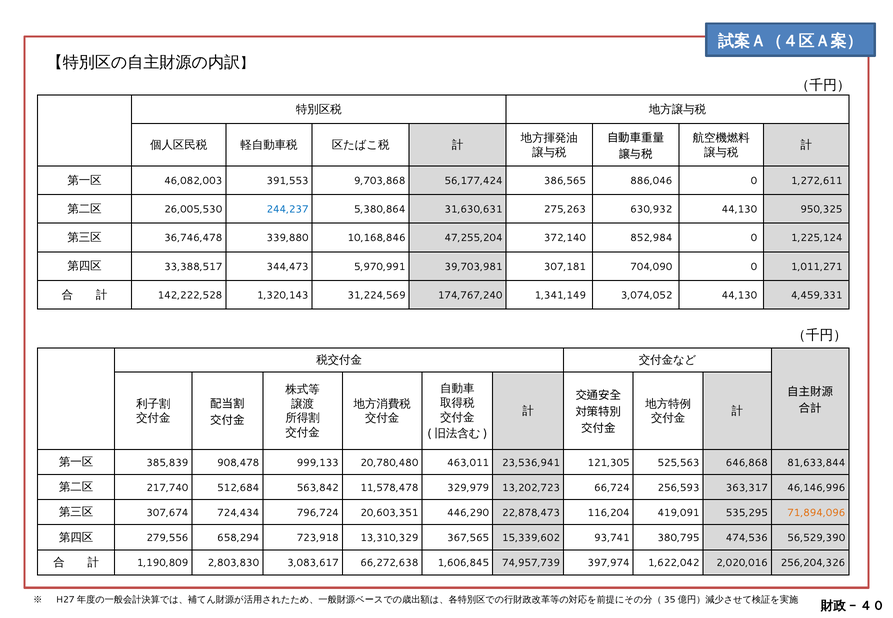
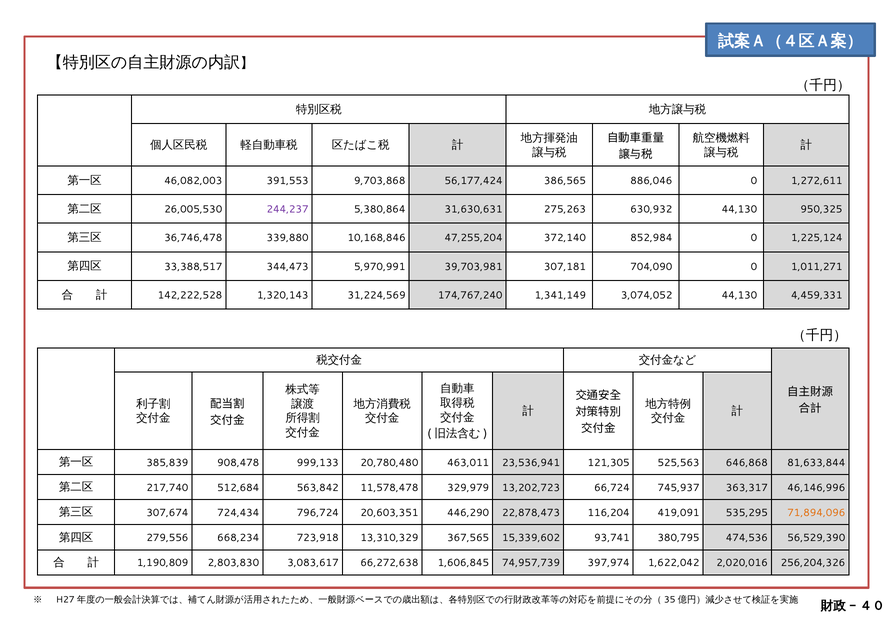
244,237 colour: blue -> purple
256,593: 256,593 -> 745,937
658,294: 658,294 -> 668,234
